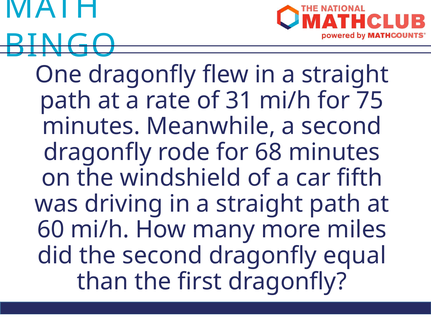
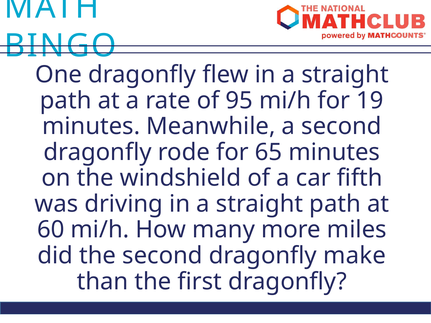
31: 31 -> 95
75: 75 -> 19
68: 68 -> 65
equal: equal -> make
